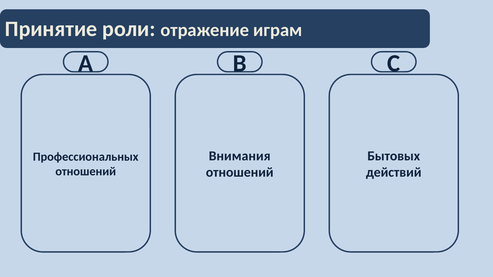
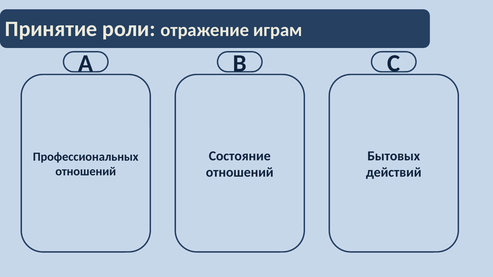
Внимания: Внимания -> Состояние
